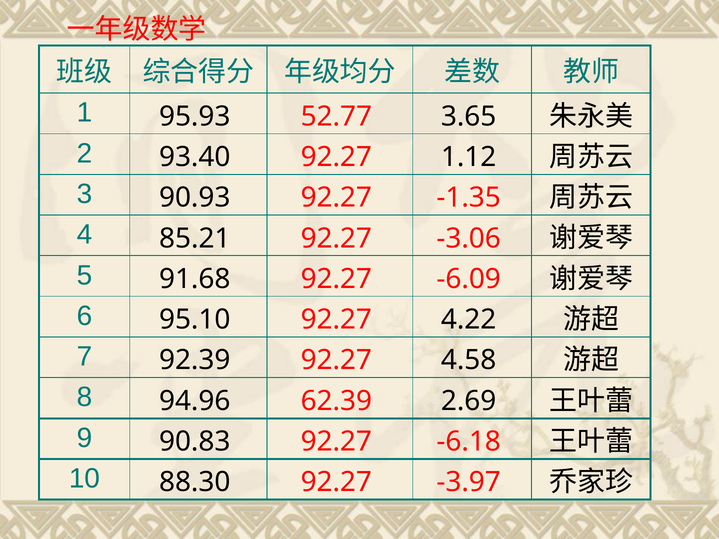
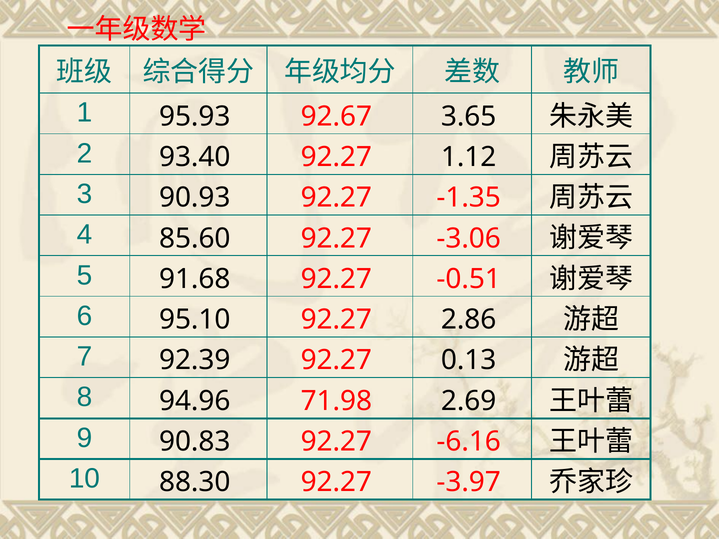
52.77: 52.77 -> 92.67
85.21: 85.21 -> 85.60
-6.09: -6.09 -> -0.51
4.22: 4.22 -> 2.86
4.58: 4.58 -> 0.13
62.39: 62.39 -> 71.98
-6.18: -6.18 -> -6.16
